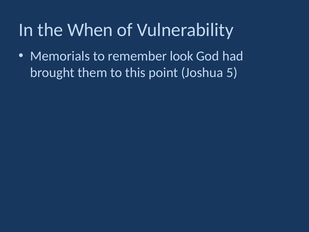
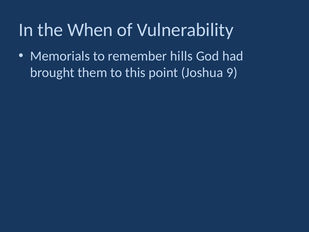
look: look -> hills
5: 5 -> 9
